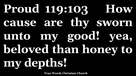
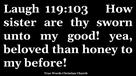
Proud: Proud -> Laugh
cause: cause -> sister
depths: depths -> before
